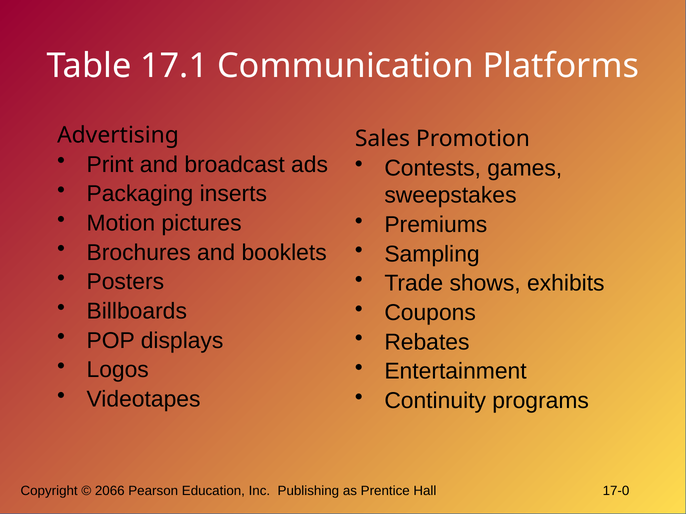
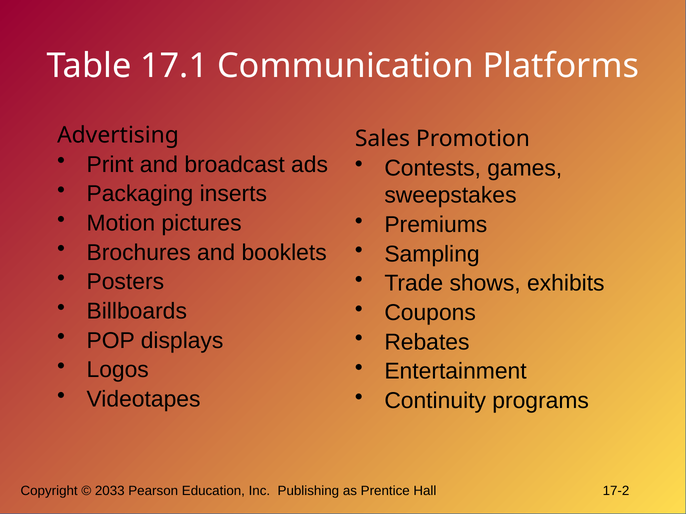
2066: 2066 -> 2033
17-0: 17-0 -> 17-2
